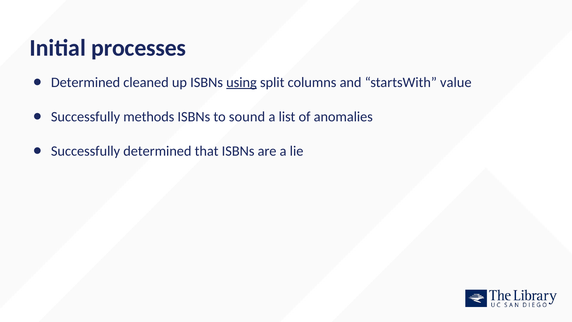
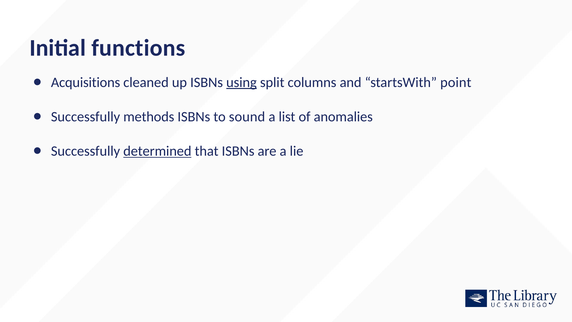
processes: processes -> functions
Determined at (86, 82): Determined -> Acquisitions
value: value -> point
determined at (157, 151) underline: none -> present
